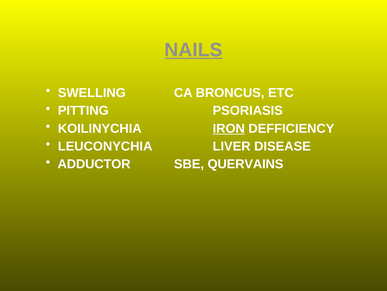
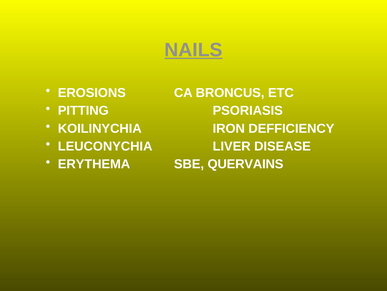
SWELLING: SWELLING -> EROSIONS
IRON underline: present -> none
ADDUCTOR: ADDUCTOR -> ERYTHEMA
